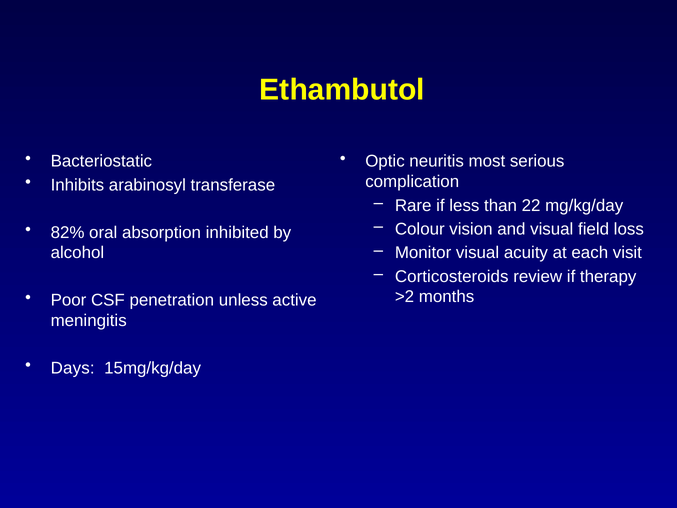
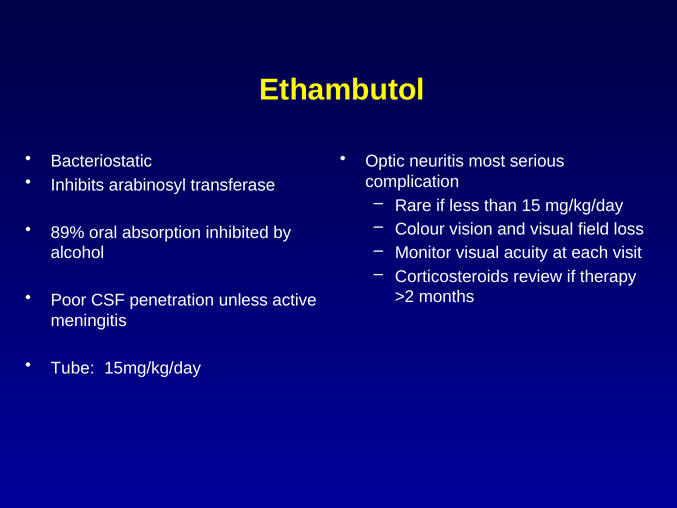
22: 22 -> 15
82%: 82% -> 89%
Days: Days -> Tube
